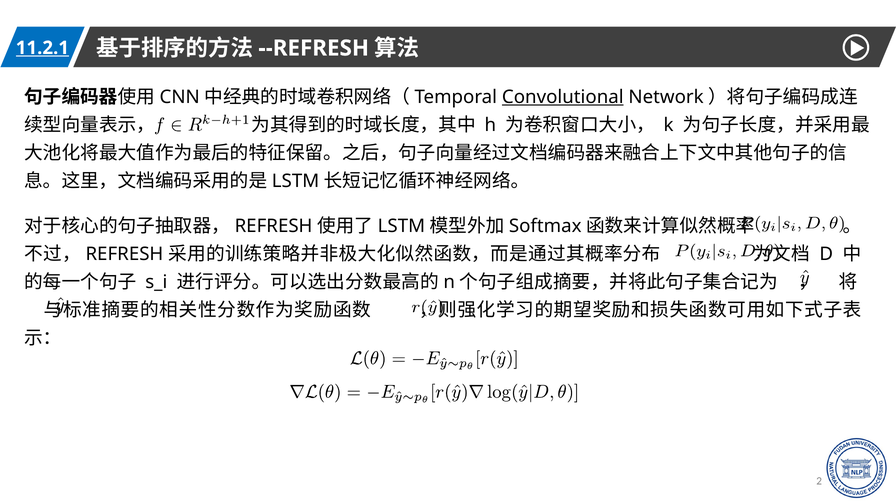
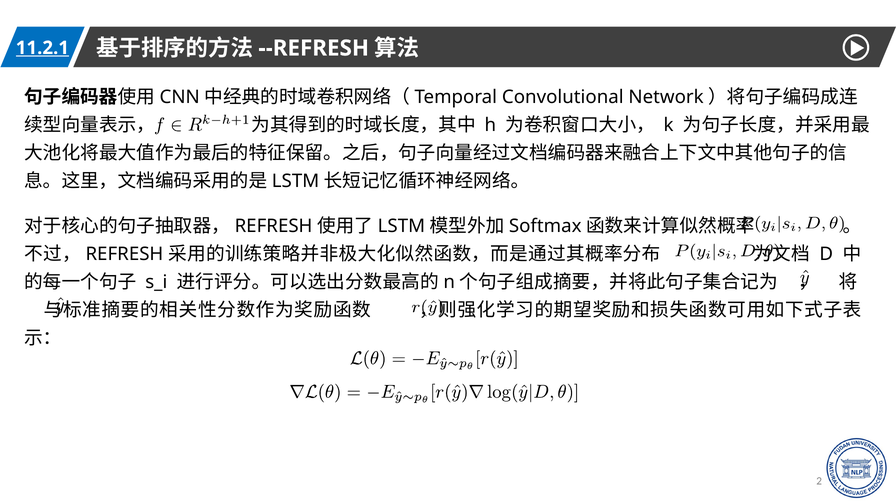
Convolutional underline: present -> none
